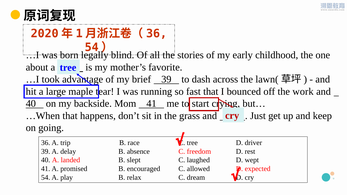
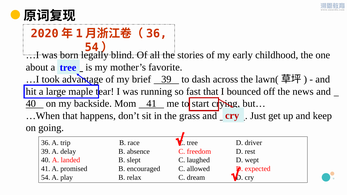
work: work -> news
